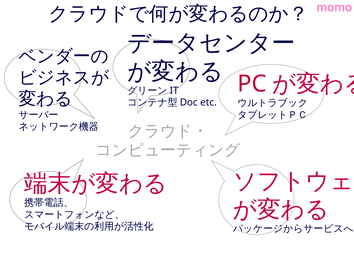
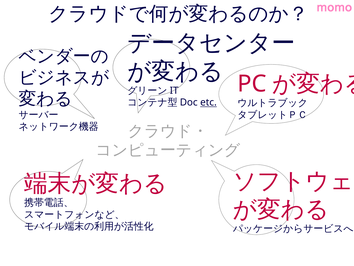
etc underline: none -> present
